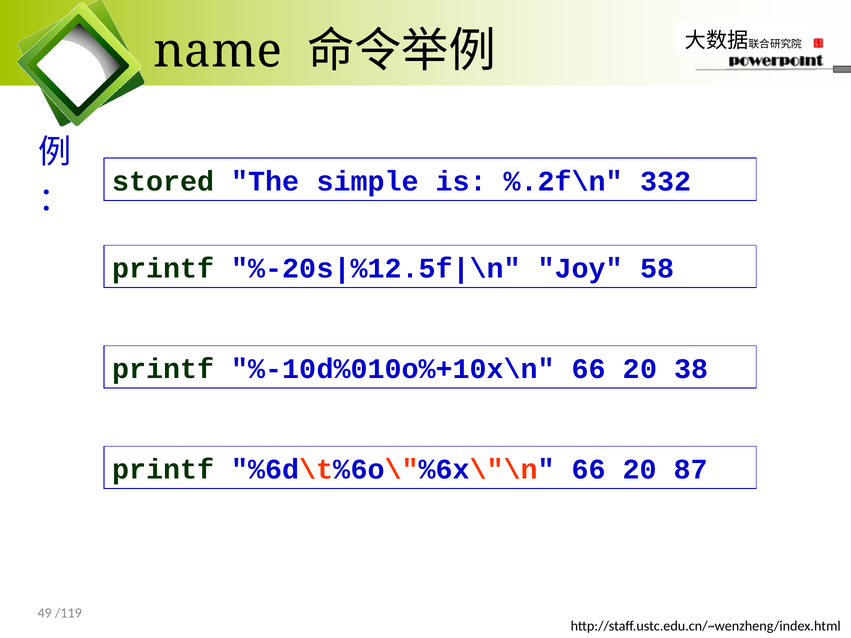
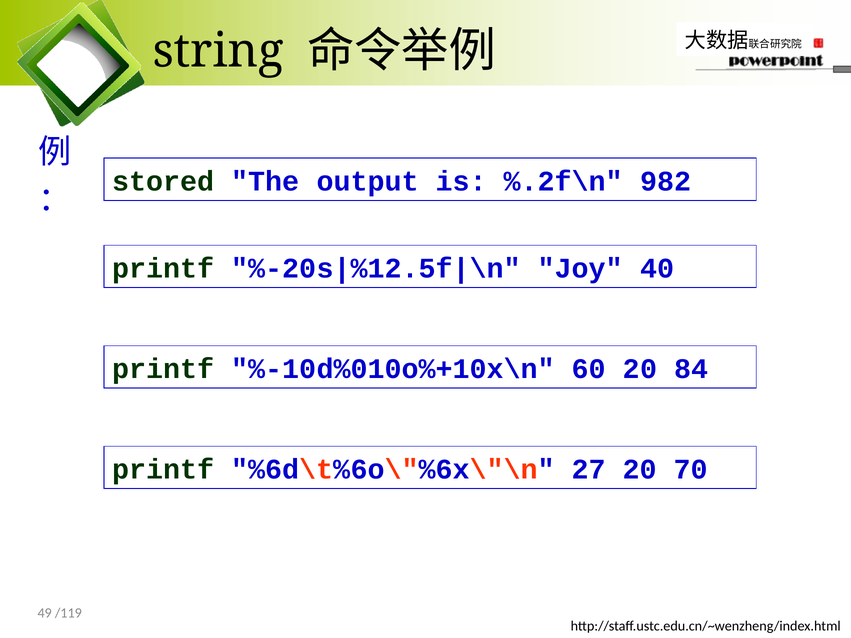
name: name -> string
simple: simple -> output
332: 332 -> 982
58: 58 -> 40
%-10d%010o%+10x\n 66: 66 -> 60
38: 38 -> 84
%6d\t%6o\"%6x\"\n 66: 66 -> 27
87: 87 -> 70
